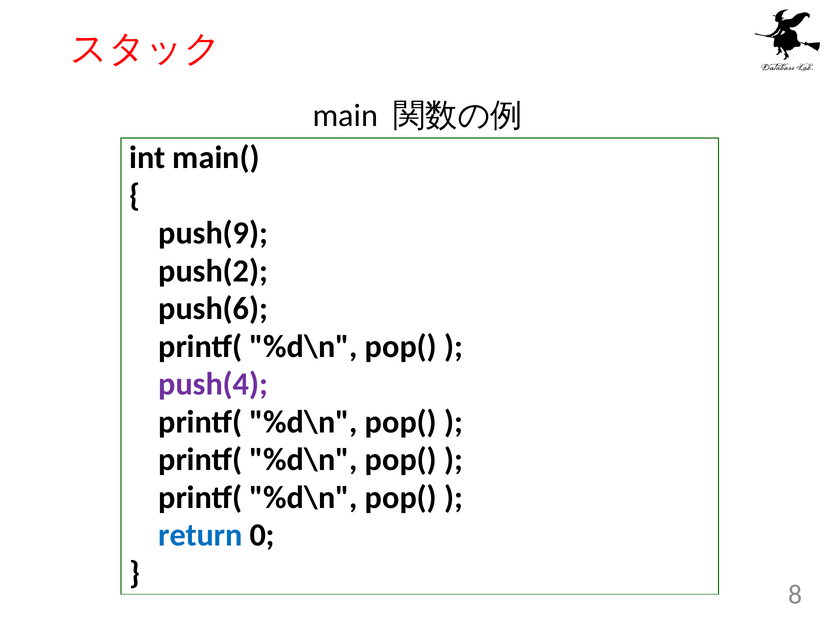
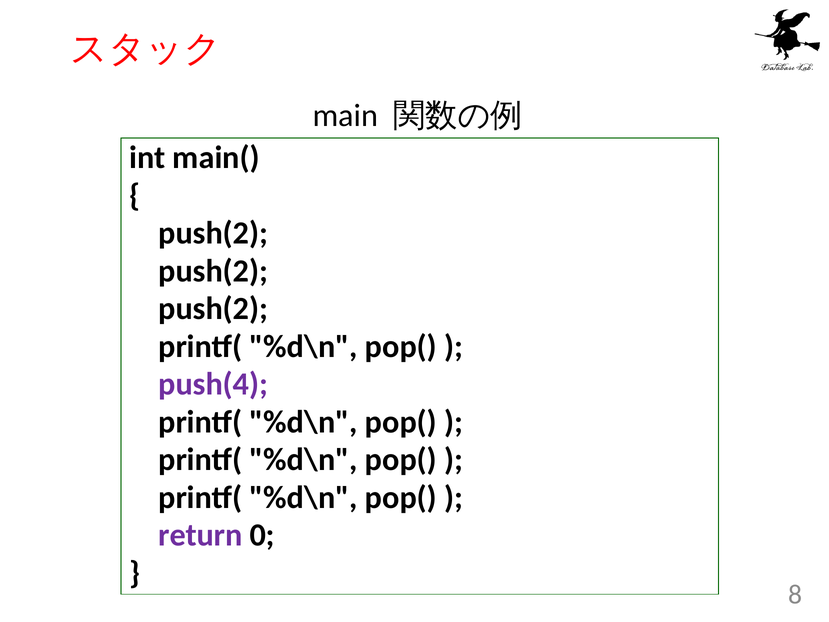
push(9 at (213, 233): push(9 -> push(2
push(6 at (213, 309): push(6 -> push(2
return colour: blue -> purple
